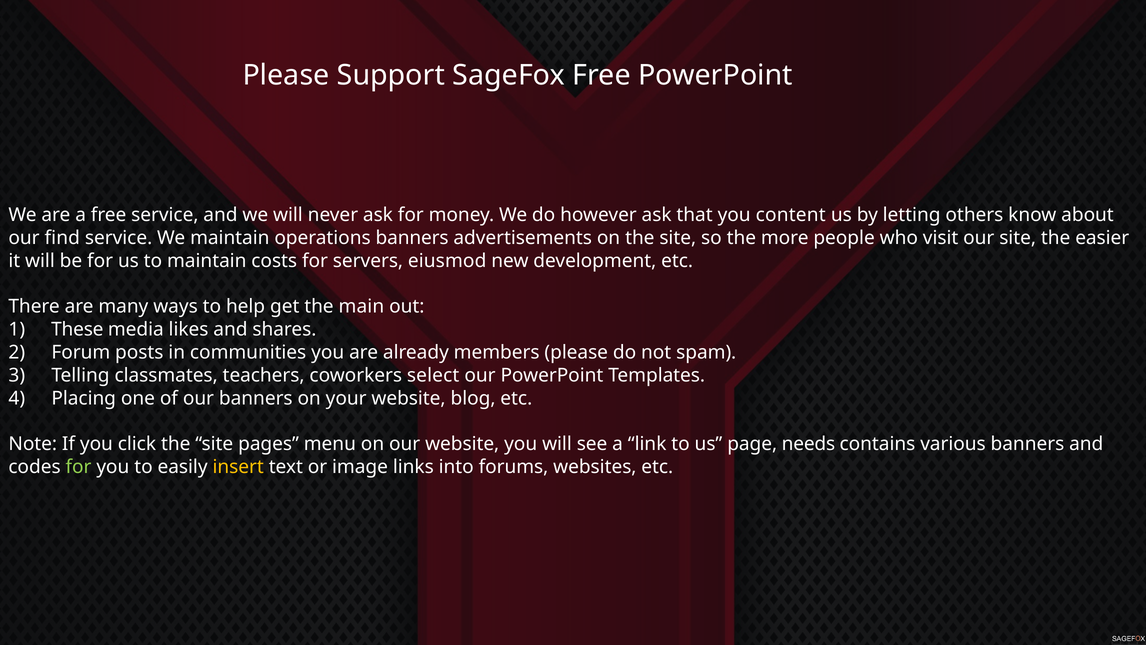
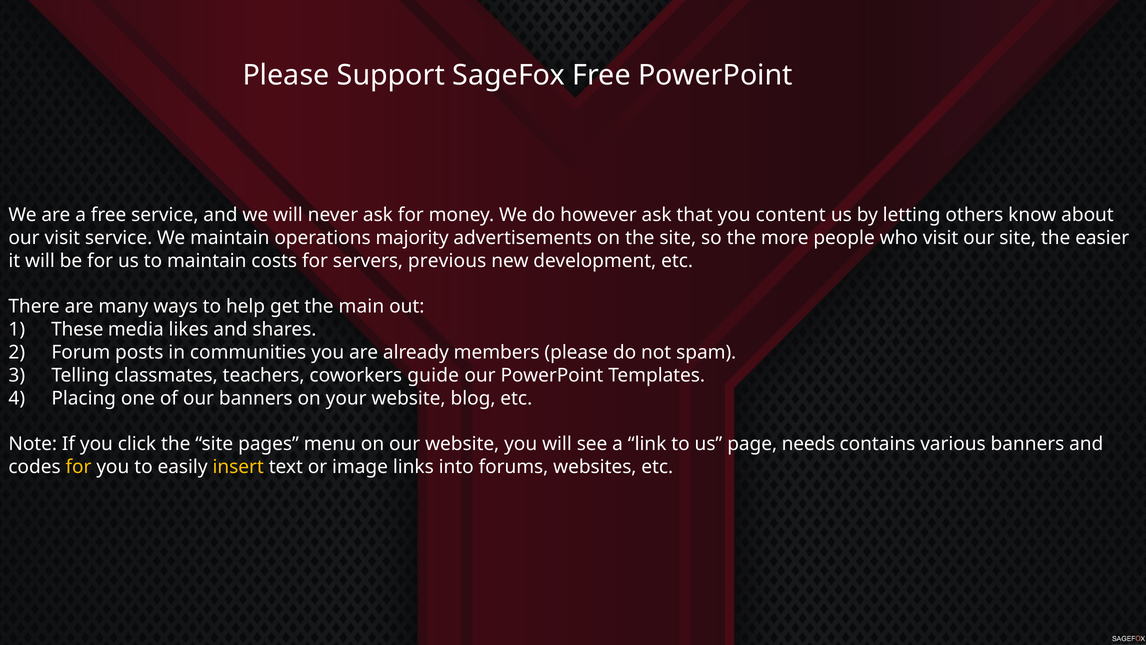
our find: find -> visit
operations banners: banners -> majority
eiusmod: eiusmod -> previous
select: select -> guide
for at (79, 467) colour: light green -> yellow
